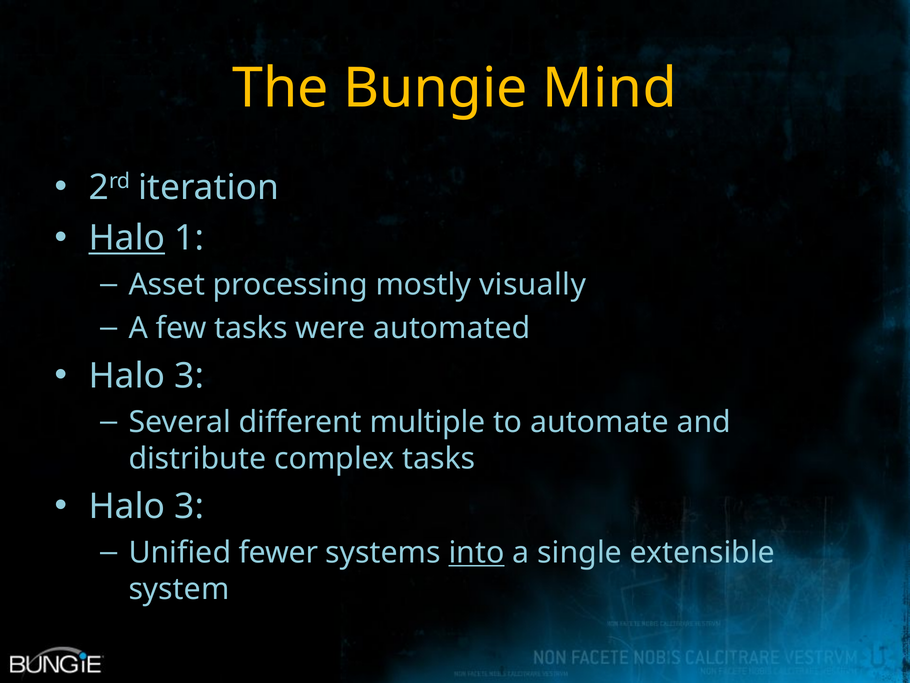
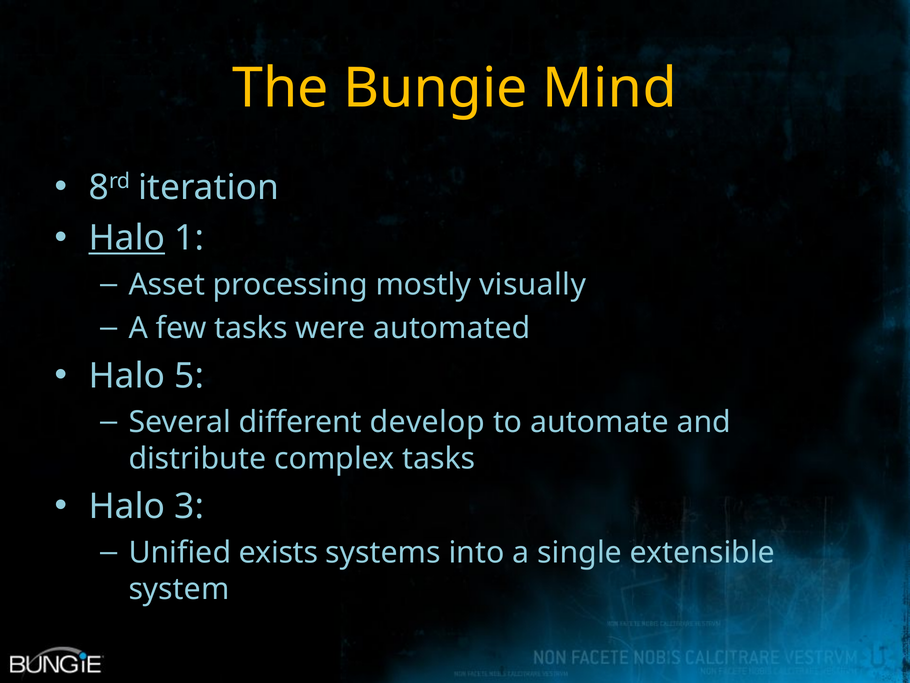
2: 2 -> 8
3 at (189, 376): 3 -> 5
multiple: multiple -> develop
fewer: fewer -> exists
into underline: present -> none
